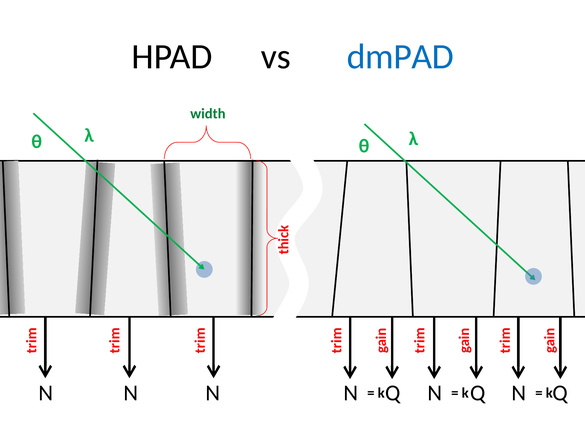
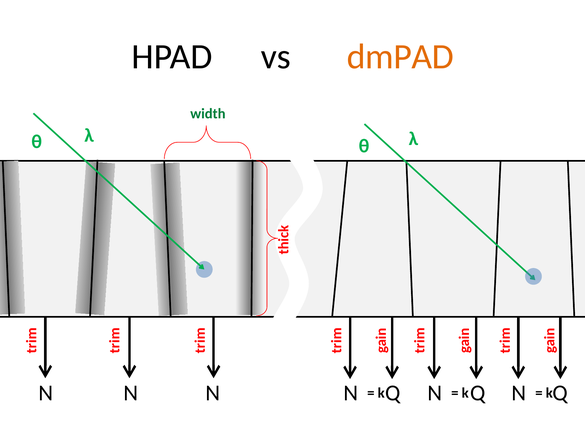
dmPAD colour: blue -> orange
